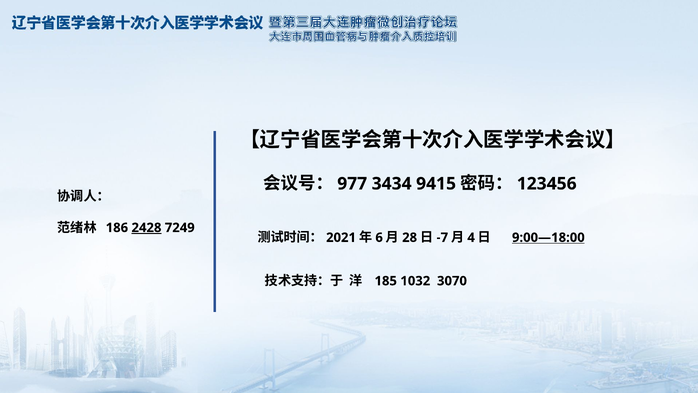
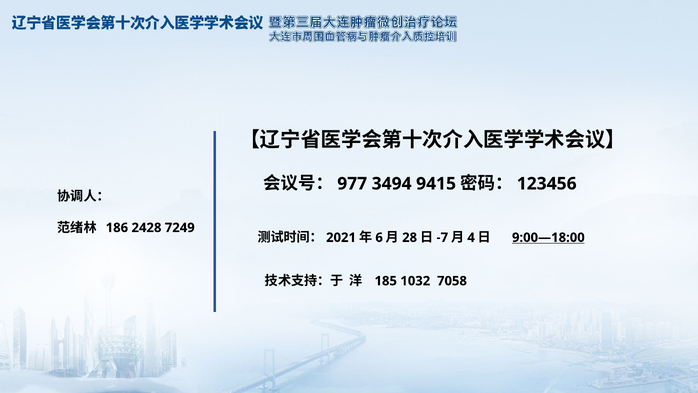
3434: 3434 -> 3494
2428 underline: present -> none
3070: 3070 -> 7058
